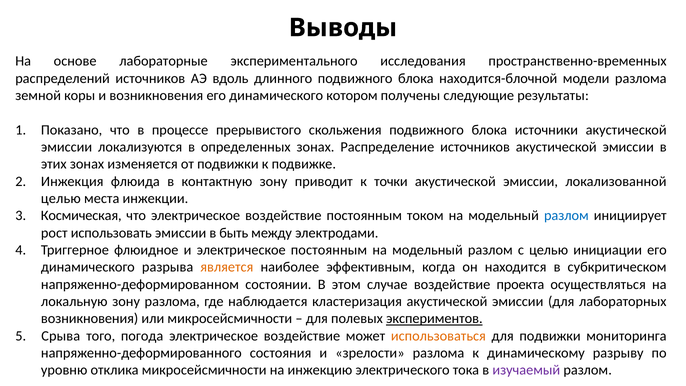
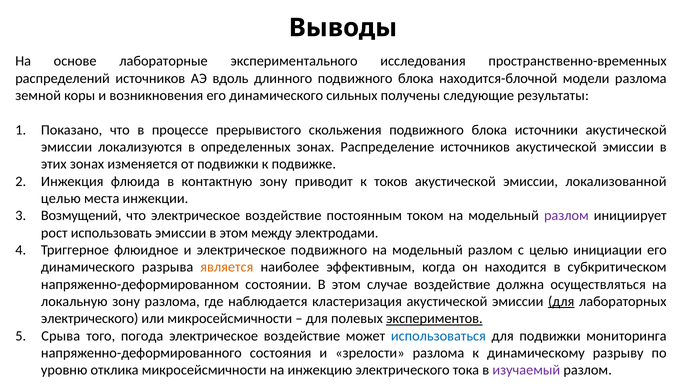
котором: котором -> сильных
точки: точки -> токов
Космическая: Космическая -> Возмущений
разлом at (566, 216) colour: blue -> purple
эмиссии в быть: быть -> этом
электрическое постоянным: постоянным -> подвижного
проекта: проекта -> должна
для at (561, 301) underline: none -> present
возникновения at (90, 319): возникновения -> электрического
использоваться colour: orange -> blue
